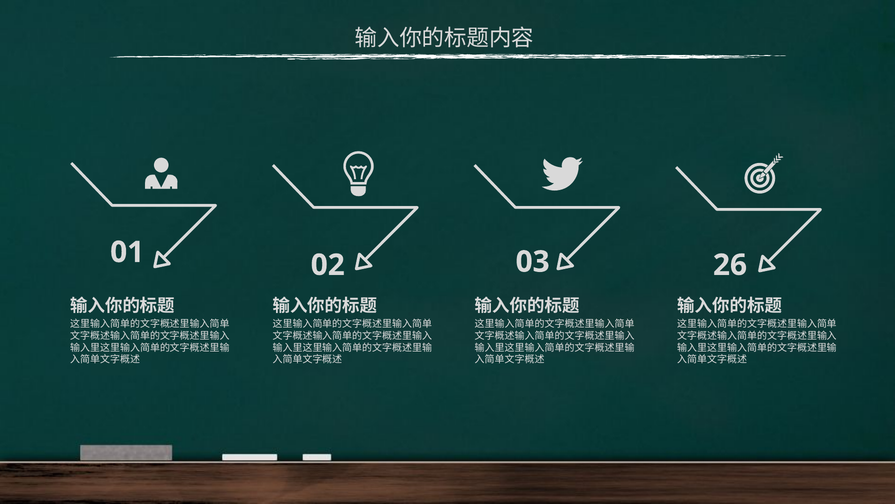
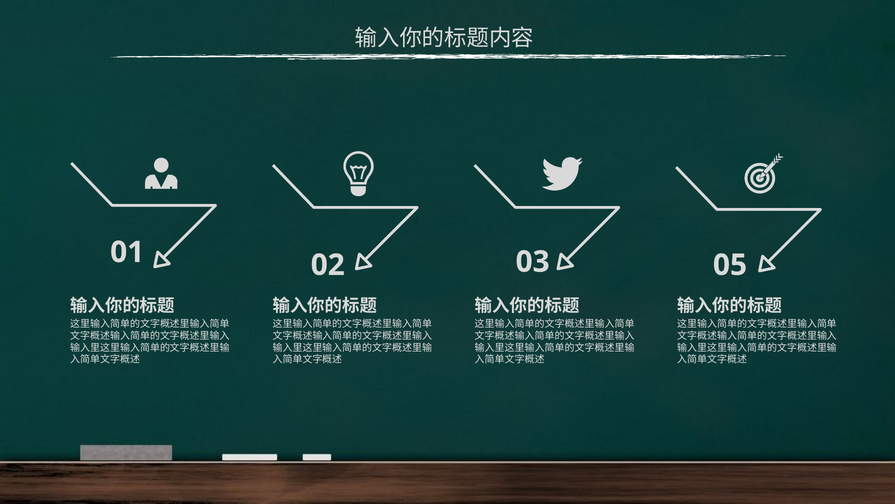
26: 26 -> 05
